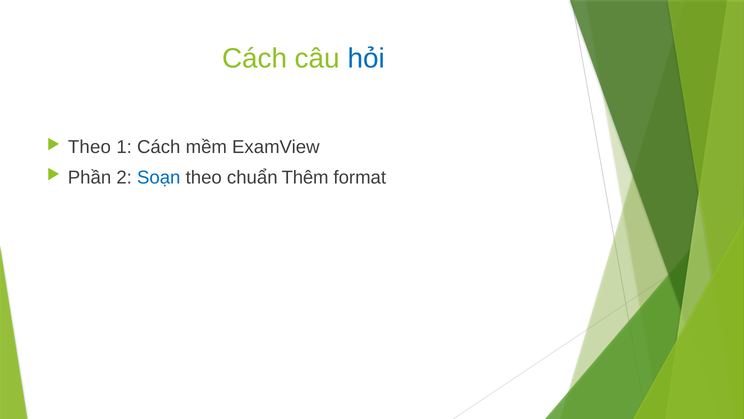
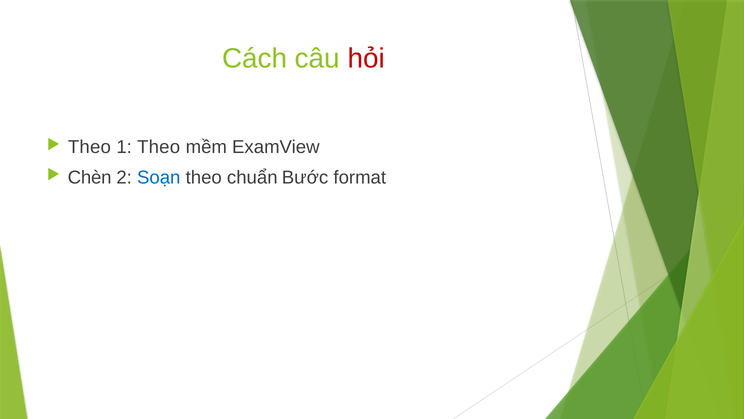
hỏi colour: blue -> red
1 Cách: Cách -> Theo
Phần: Phần -> Chèn
Thêm: Thêm -> Bước
